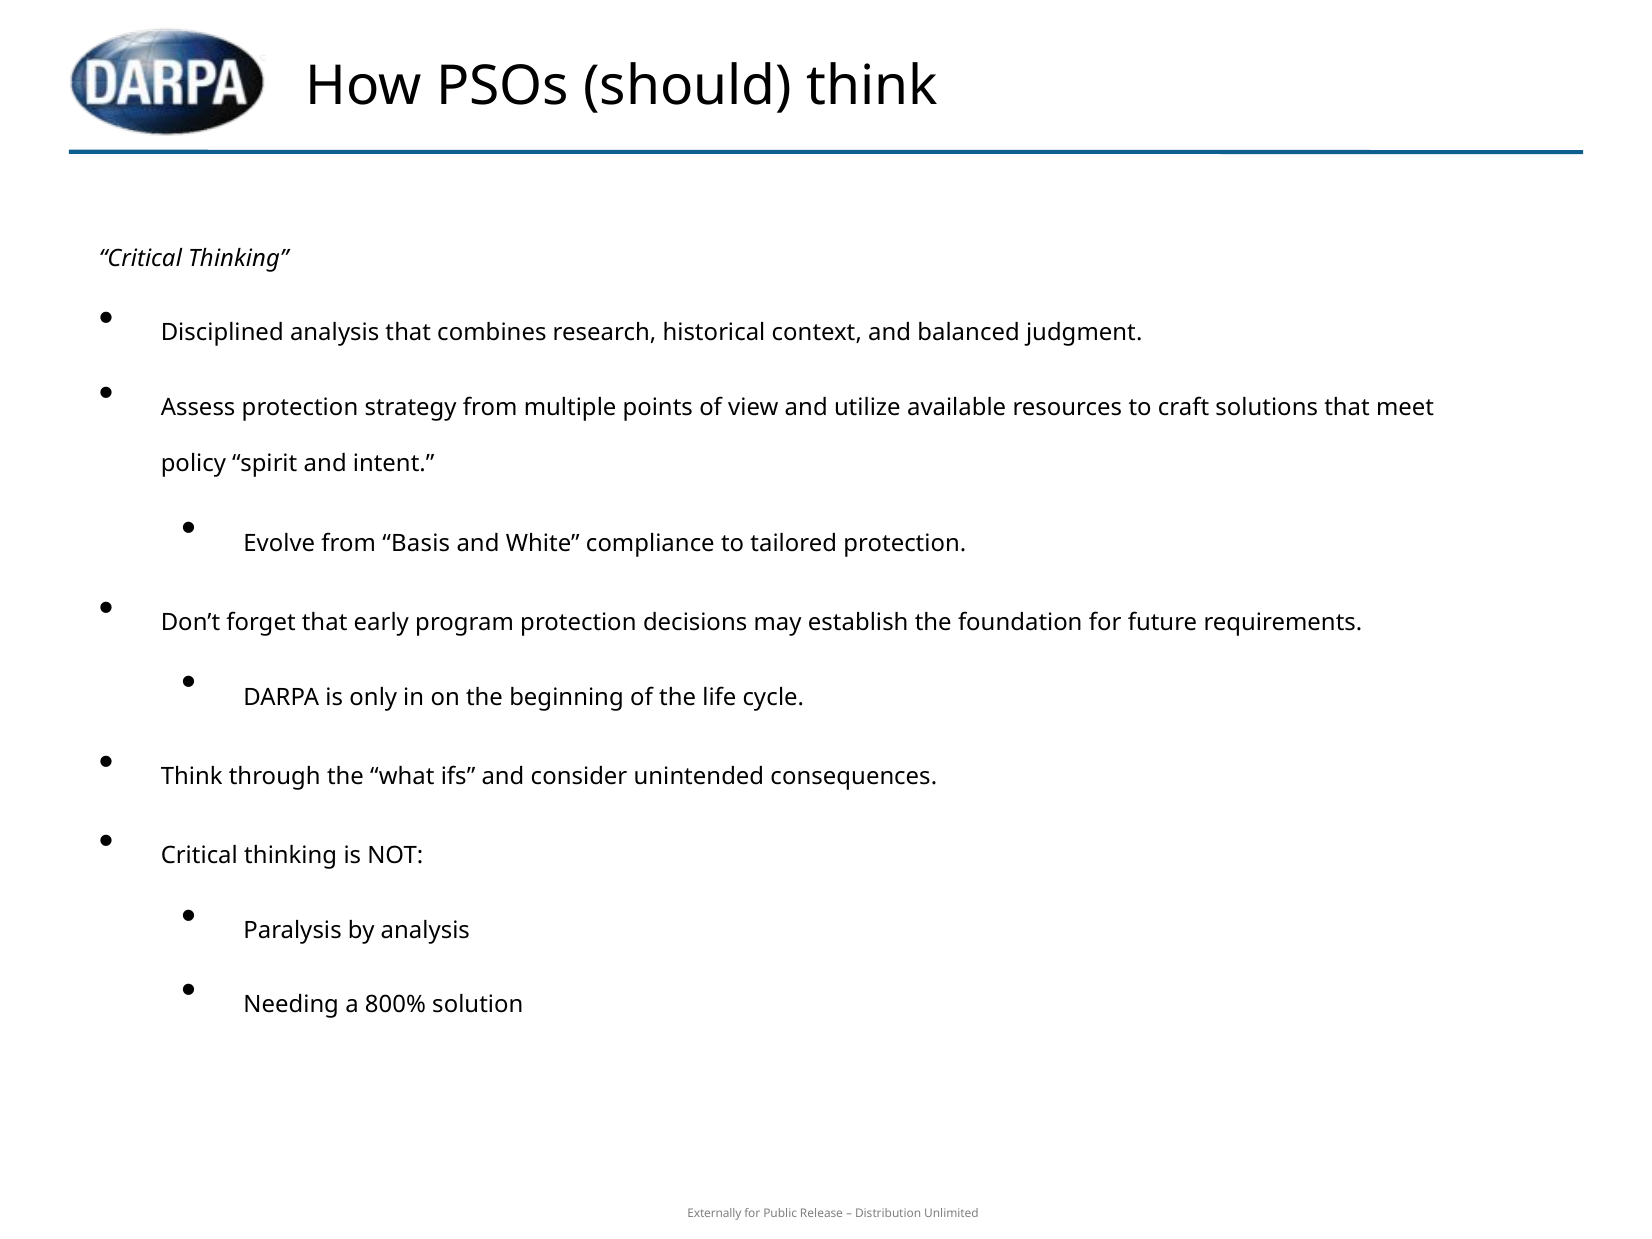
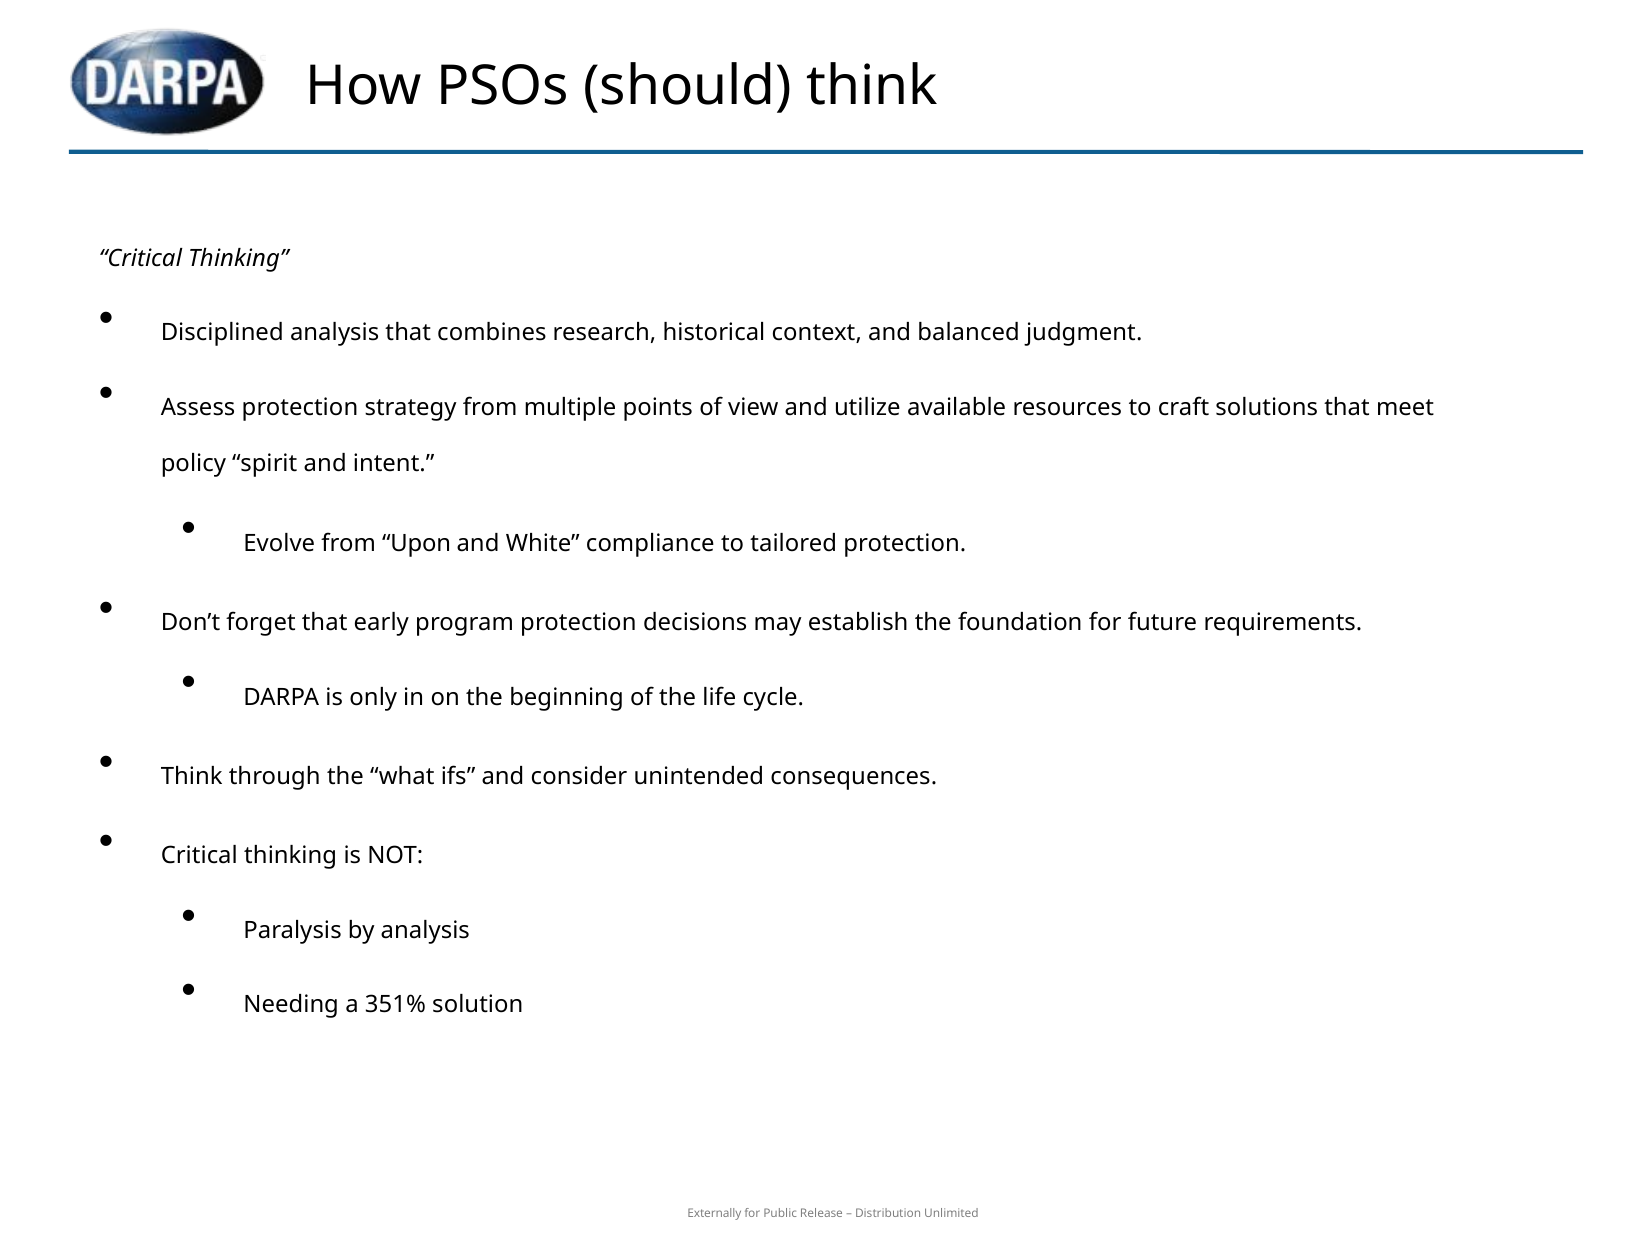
Basis: Basis -> Upon
800%: 800% -> 351%
